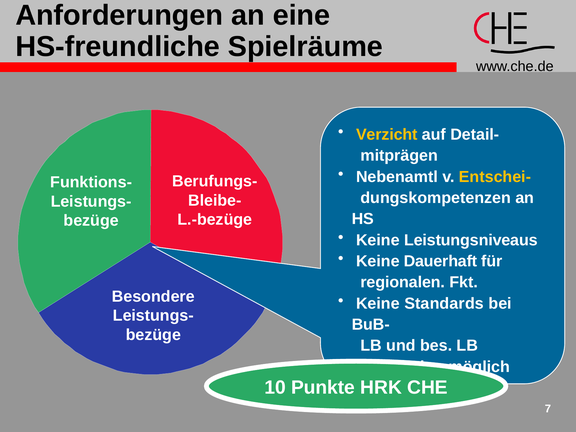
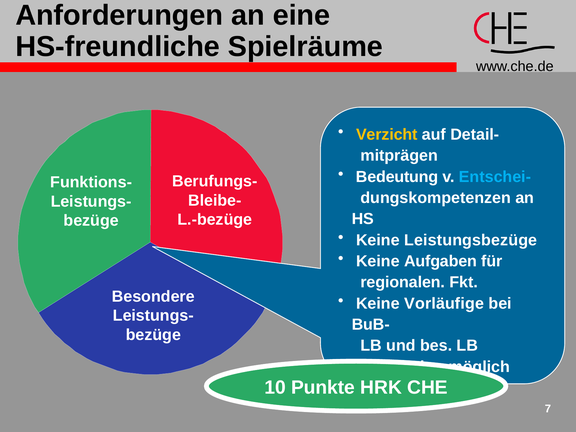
Nebenamtl: Nebenamtl -> Bedeutung
Entschei- colour: yellow -> light blue
Leistungsniveaus: Leistungsniveaus -> Leistungsbezüge
Dauerhaft: Dauerhaft -> Aufgaben
Standards: Standards -> Vorläufige
